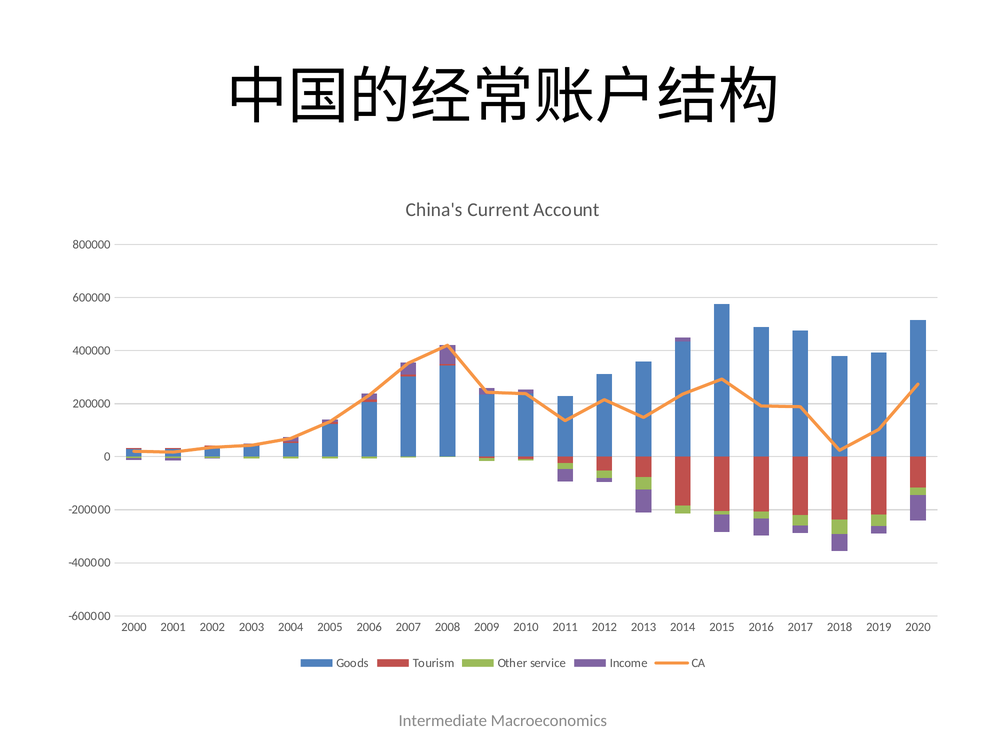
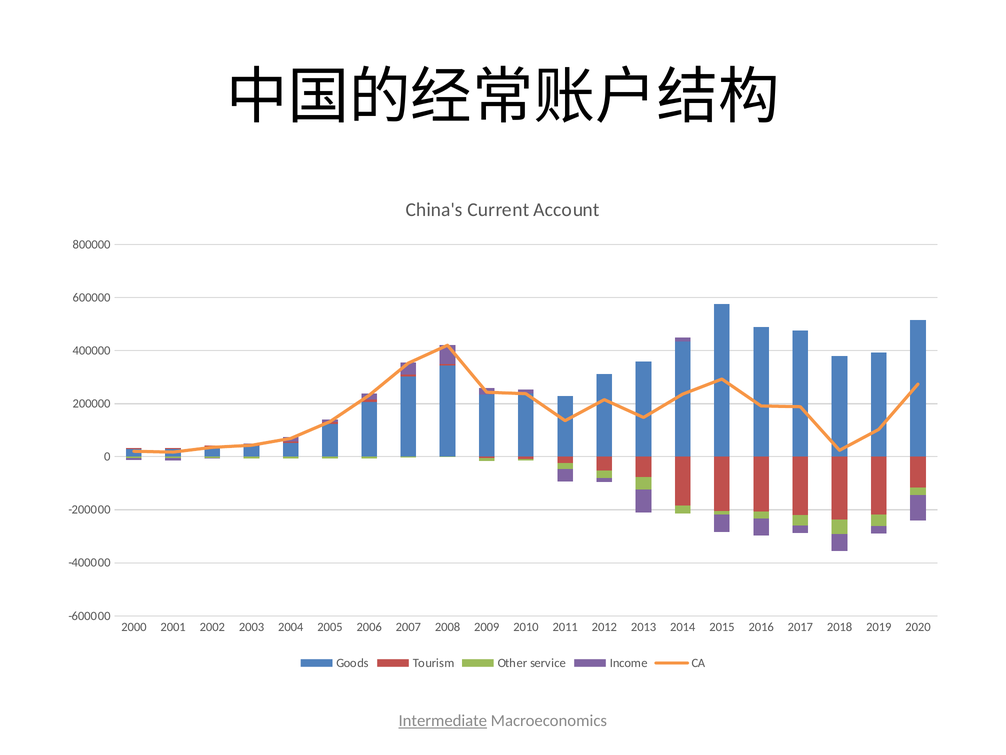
Intermediate underline: none -> present
